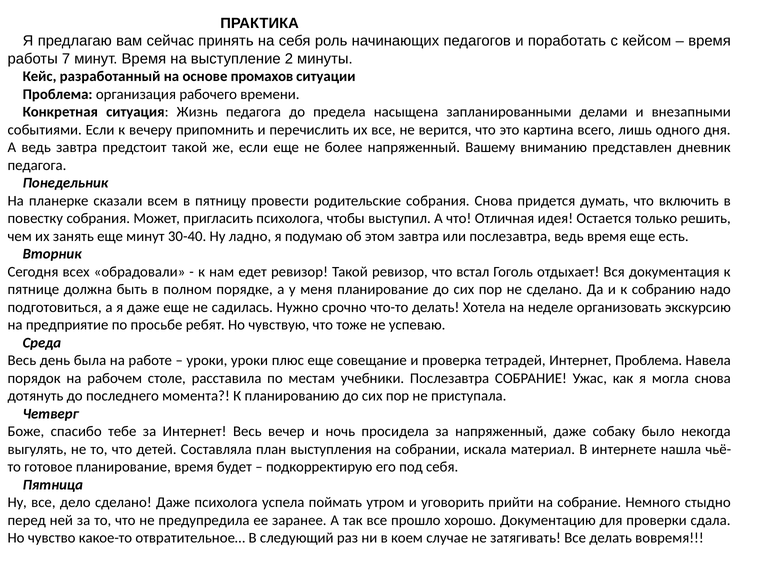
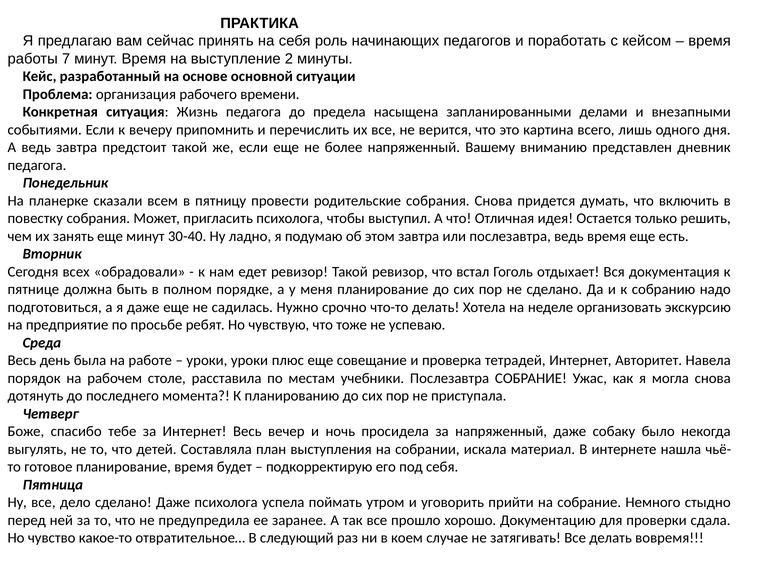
промахов: промахов -> основной
Интернет Проблема: Проблема -> Авторитет
